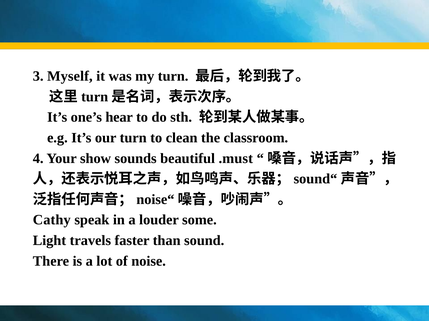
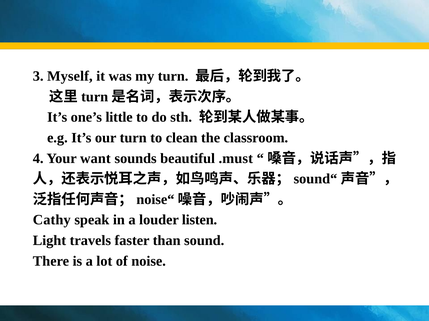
hear: hear -> little
show: show -> want
some: some -> listen
